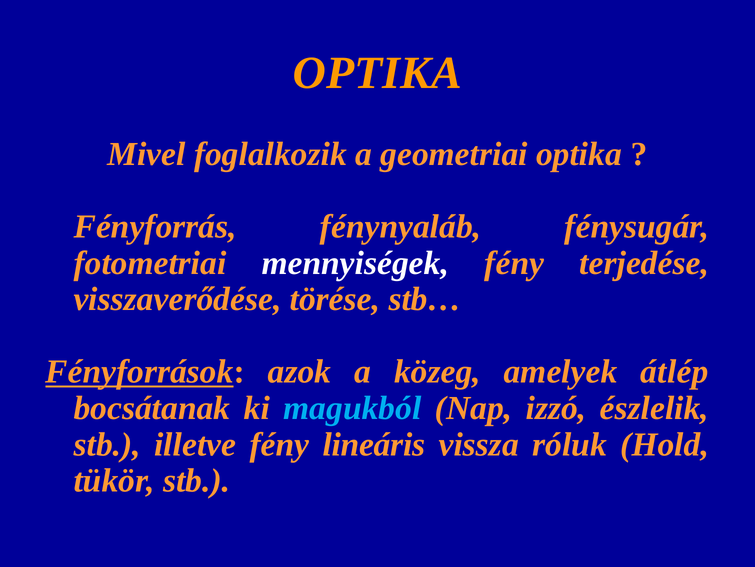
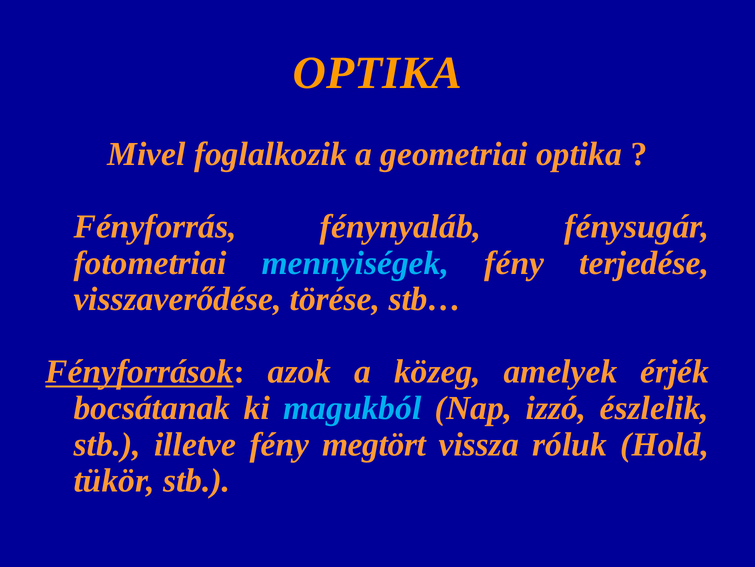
mennyiségek colour: white -> light blue
átlép: átlép -> érjék
lineáris: lineáris -> megtört
